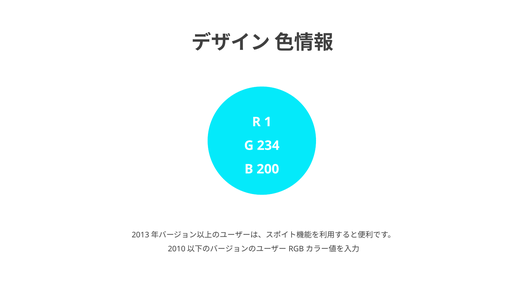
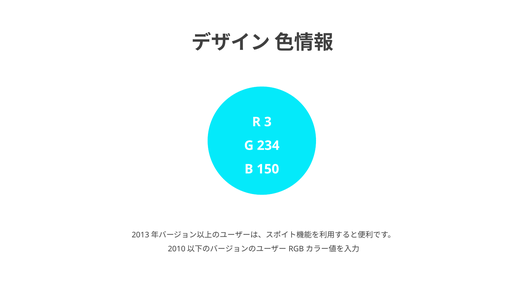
1: 1 -> 3
200: 200 -> 150
